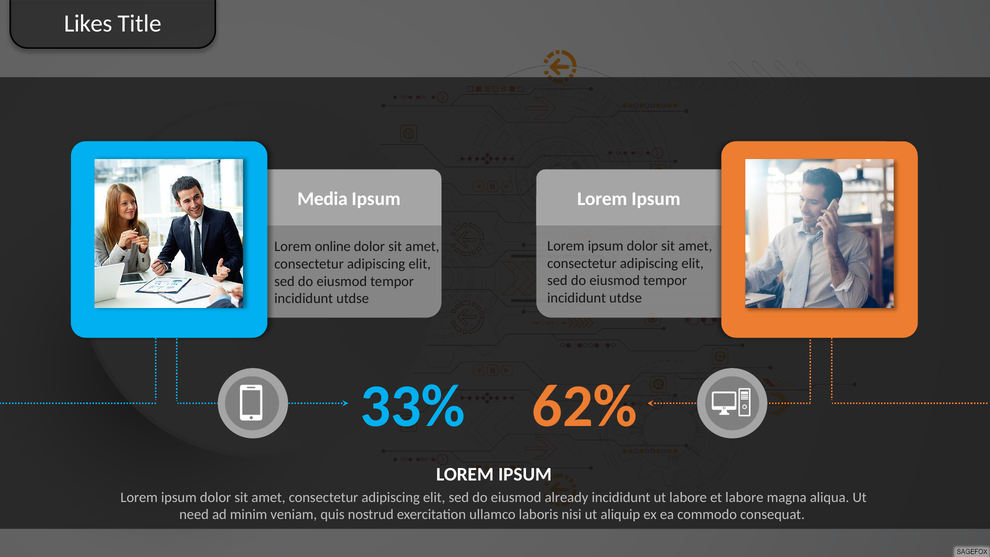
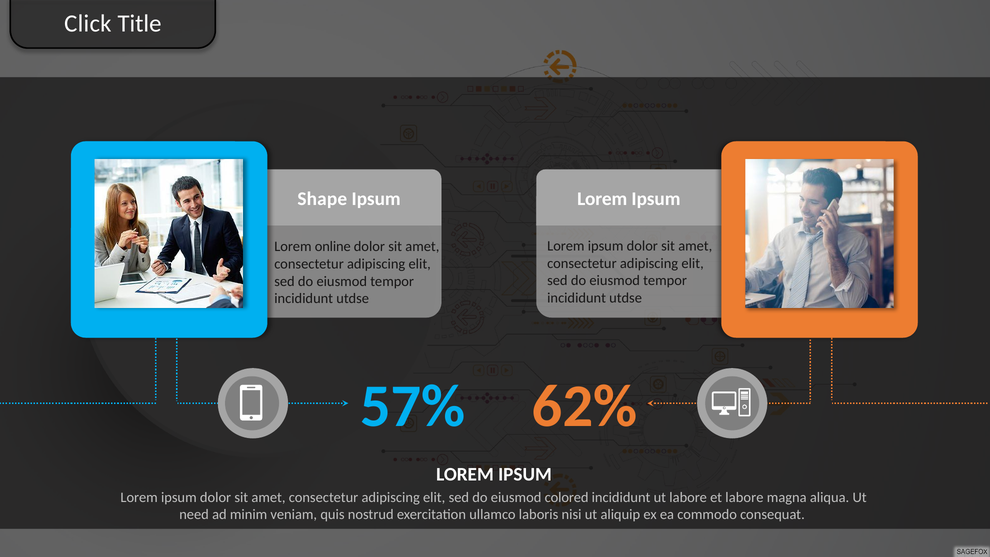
Likes: Likes -> Click
Media: Media -> Shape
33%: 33% -> 57%
already: already -> colored
